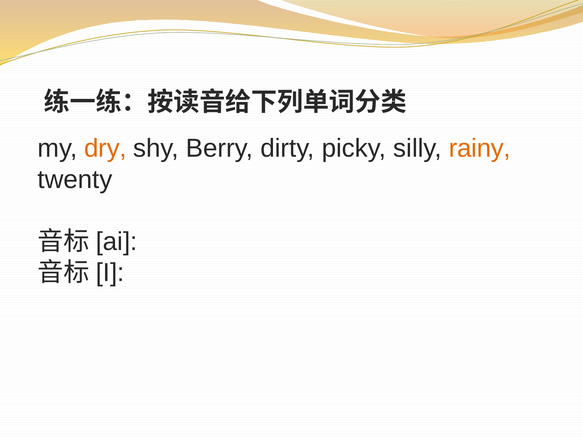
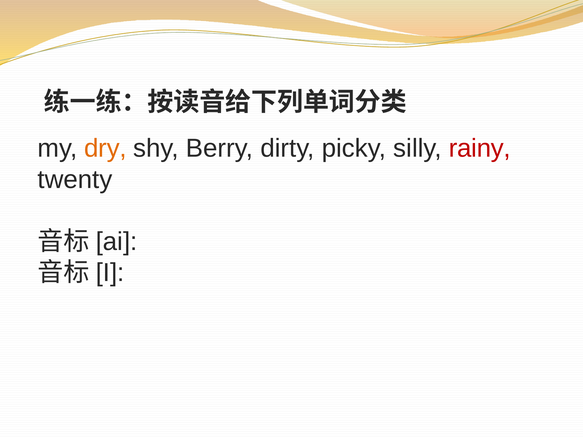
rainy colour: orange -> red
